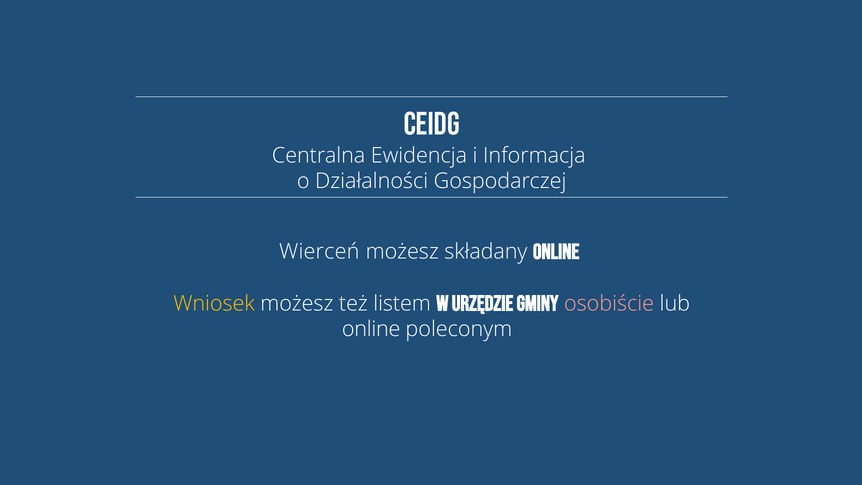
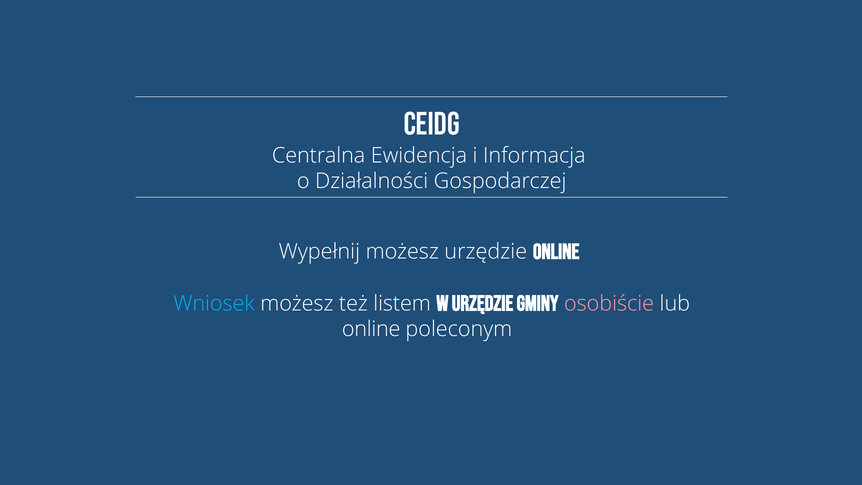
Wierceń: Wierceń -> Wypełnij
możesz składany: składany -> urzędzie
Wniosek colour: yellow -> light blue
